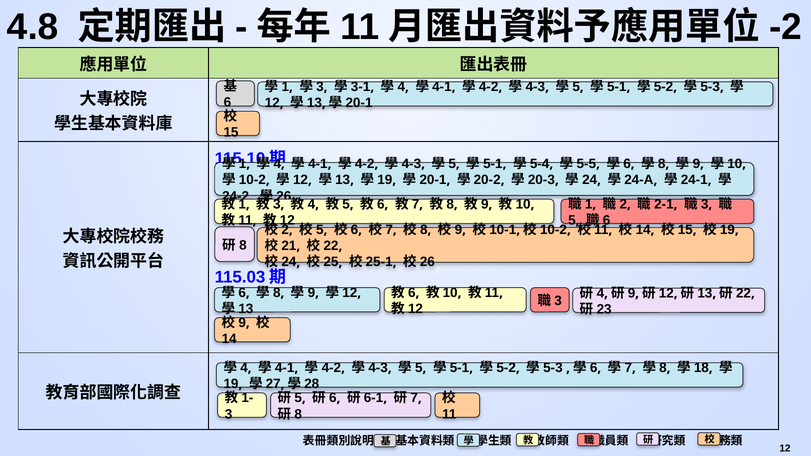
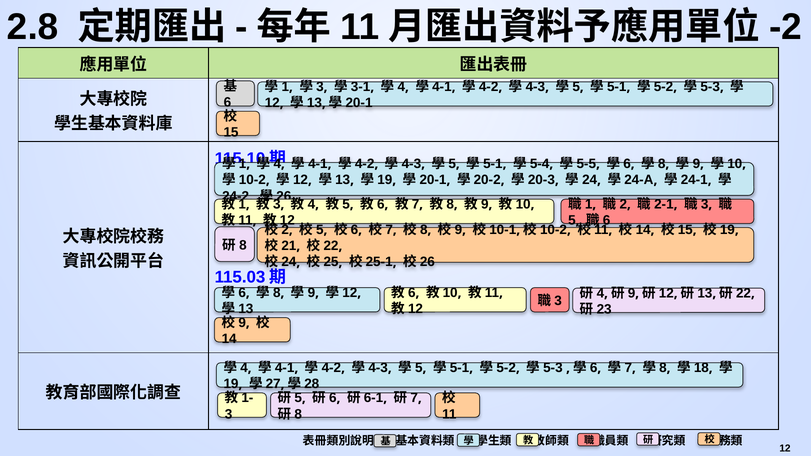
4.8: 4.8 -> 2.8
